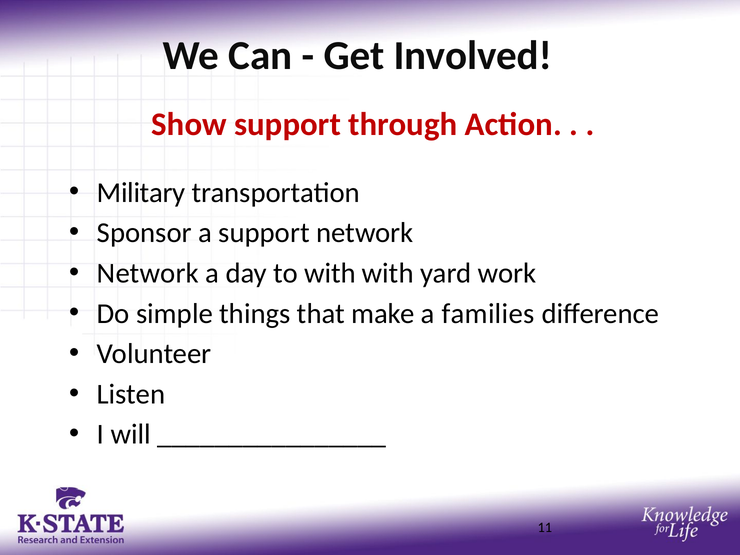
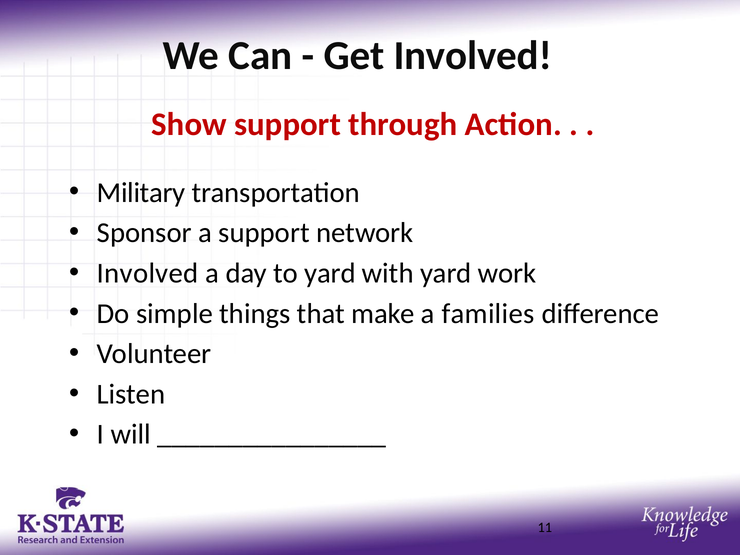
Network at (148, 273): Network -> Involved
to with: with -> yard
